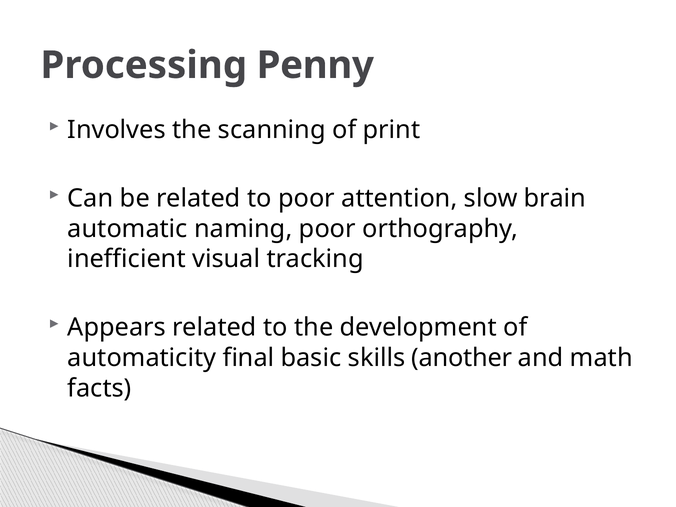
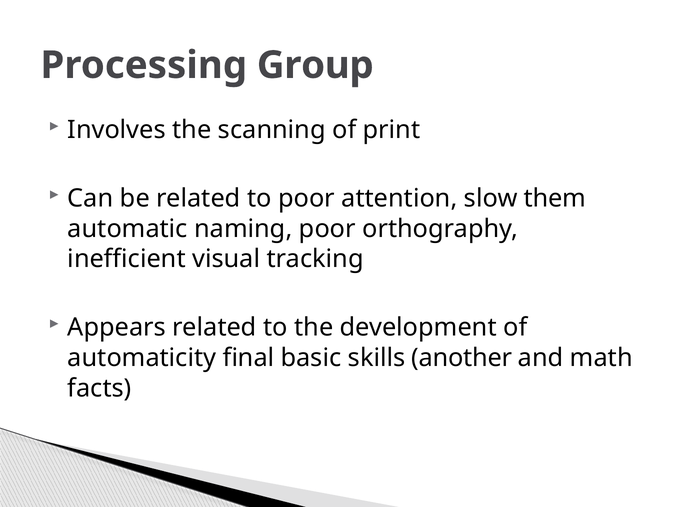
Penny: Penny -> Group
brain: brain -> them
